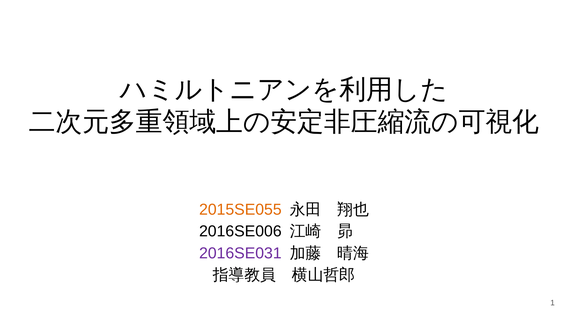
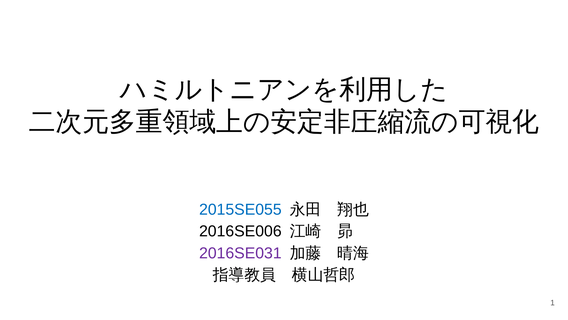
2015SE055 colour: orange -> blue
